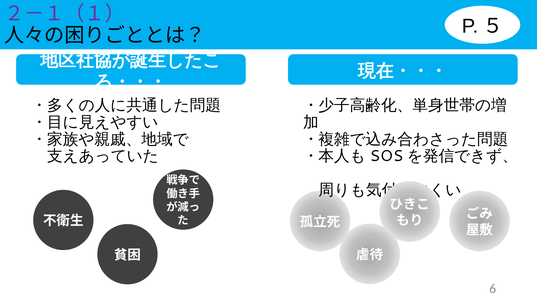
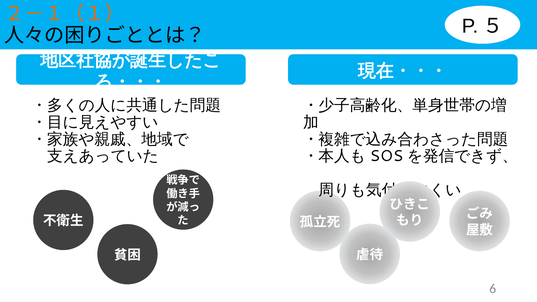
２－１（１） colour: purple -> orange
